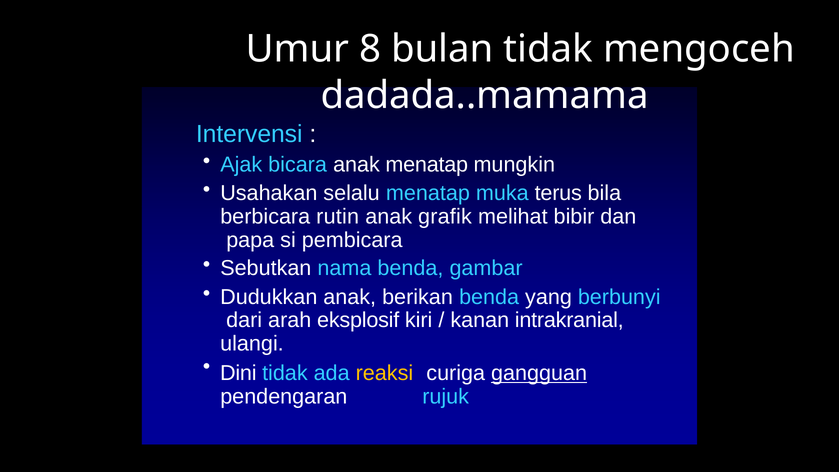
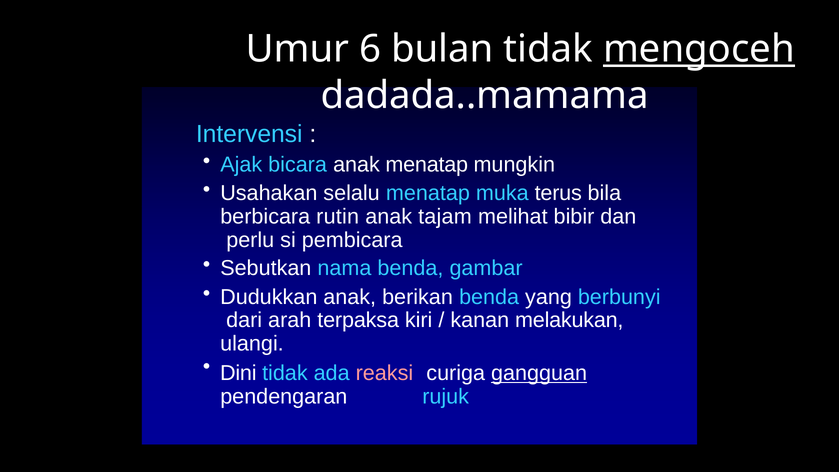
8: 8 -> 6
mengoceh underline: none -> present
grafik: grafik -> tajam
papa: papa -> perlu
eksplosif: eksplosif -> terpaksa
intrakranial: intrakranial -> melakukan
reaksi colour: yellow -> pink
